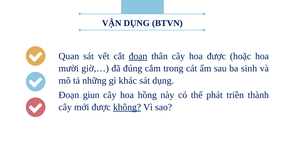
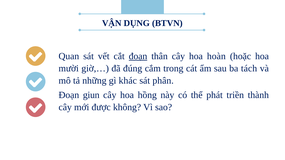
hoa được: được -> hoàn
sinh: sinh -> tách
sát dụng: dụng -> phân
không underline: present -> none
